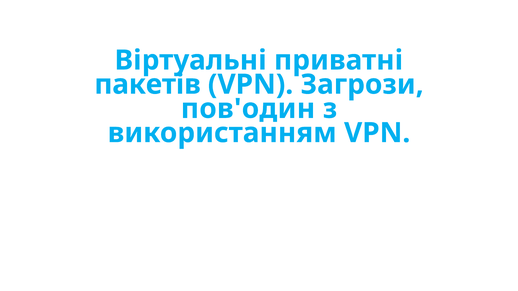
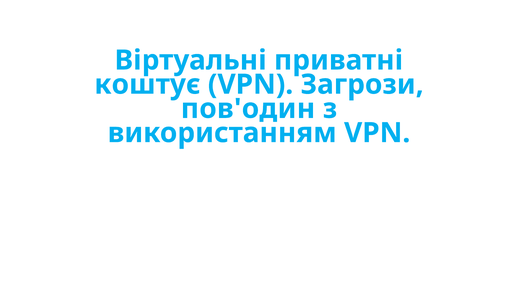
пакетів: пакетів -> коштує
